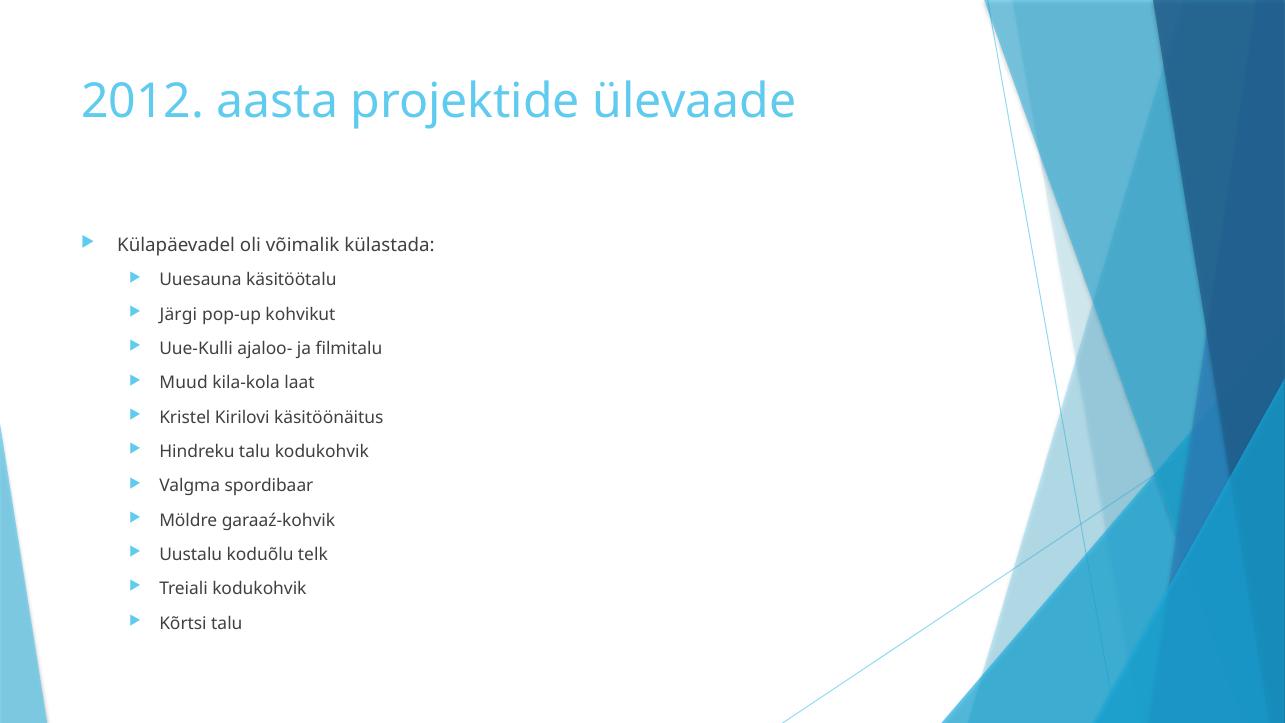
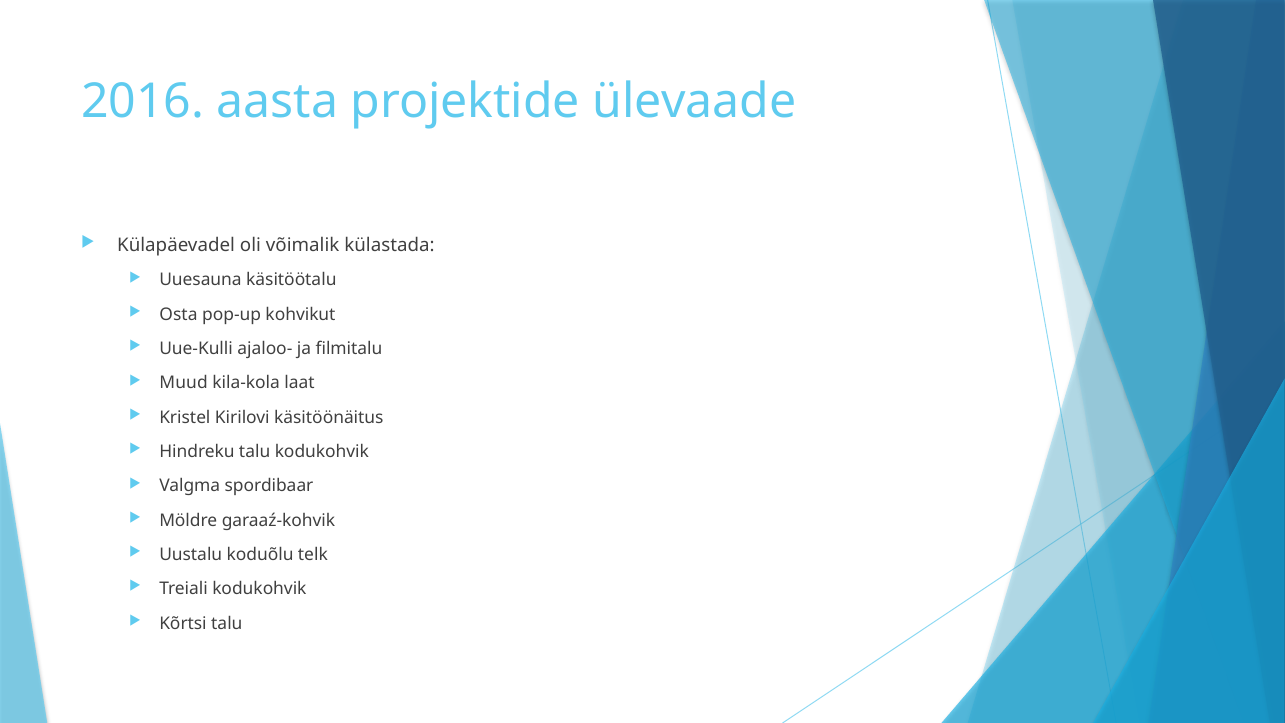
2012: 2012 -> 2016
Järgi: Järgi -> Osta
